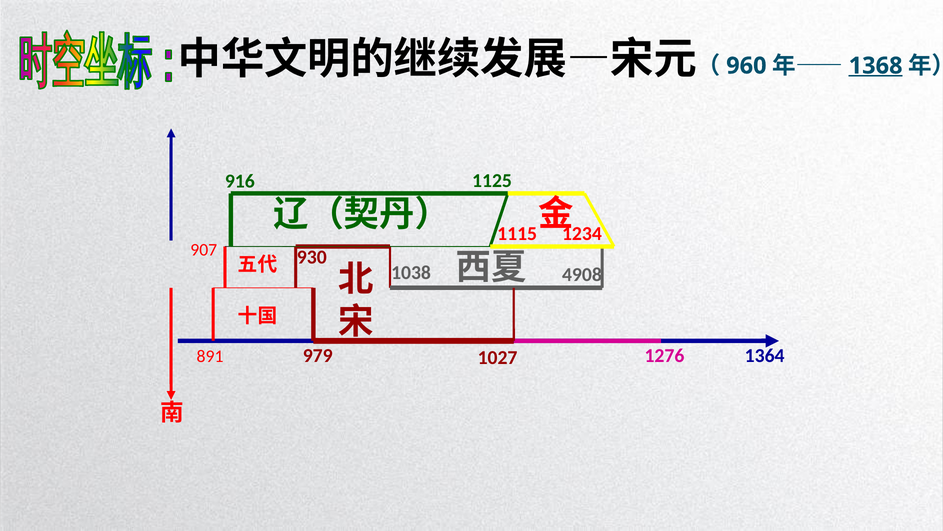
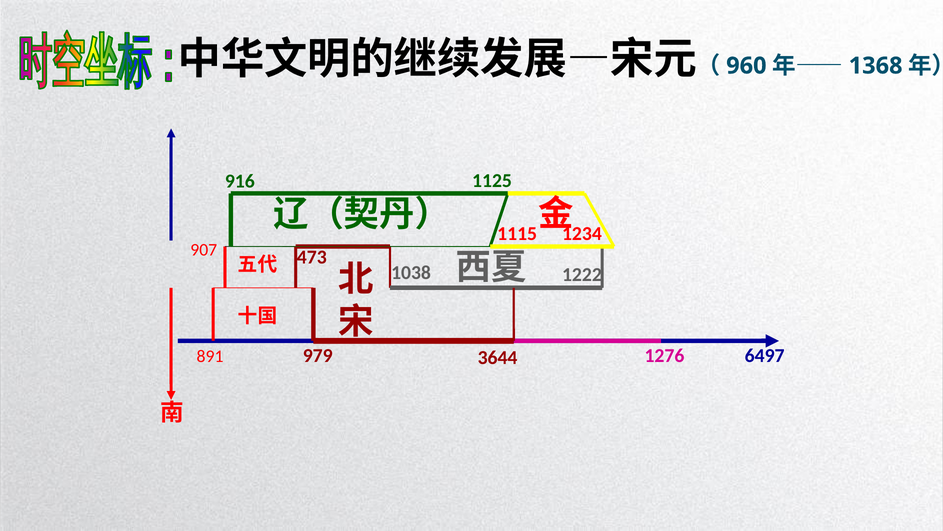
1368 underline: present -> none
930: 930 -> 473
4908: 4908 -> 1222
1027: 1027 -> 3644
1364: 1364 -> 6497
